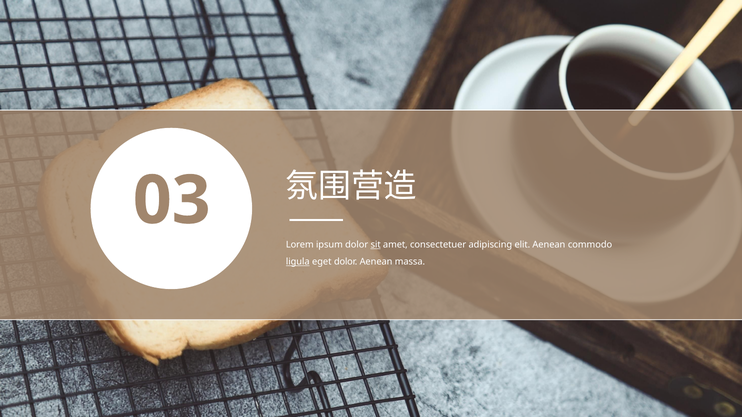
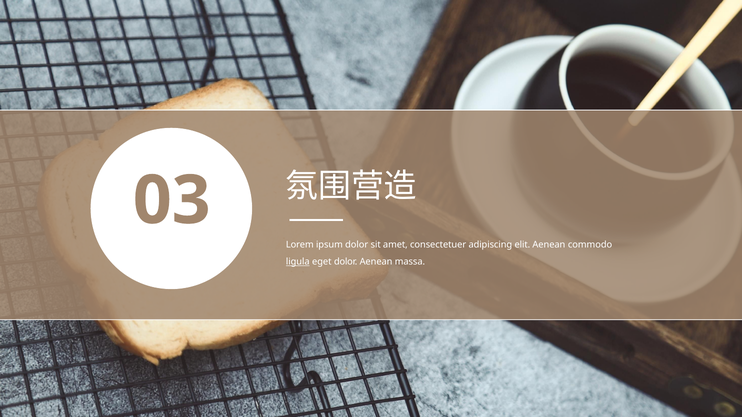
sit underline: present -> none
